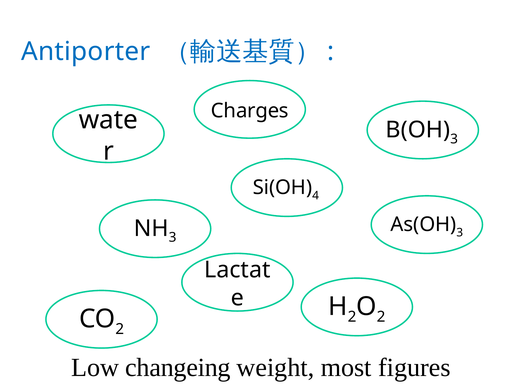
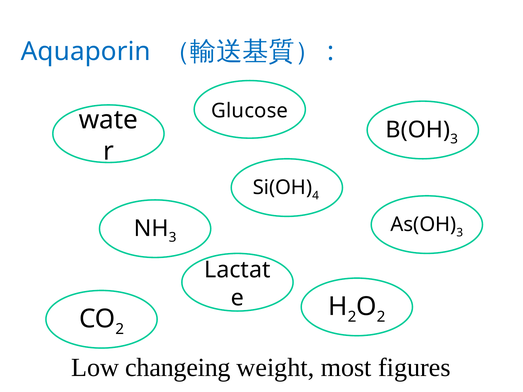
Antiporter: Antiporter -> Aquaporin
Charges: Charges -> Glucose
